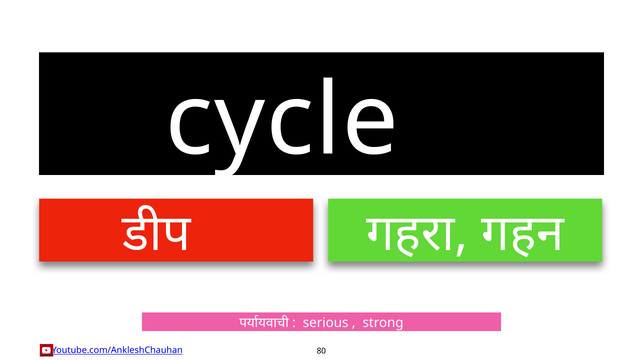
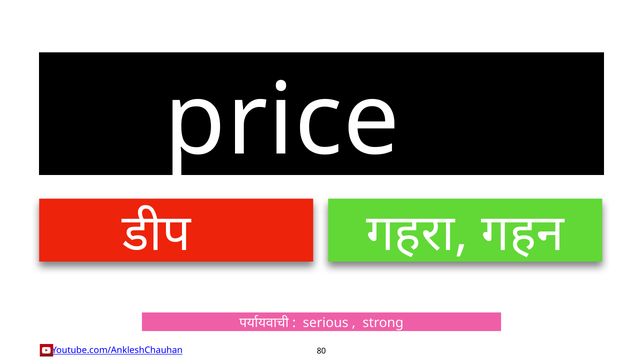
cycle: cycle -> price
